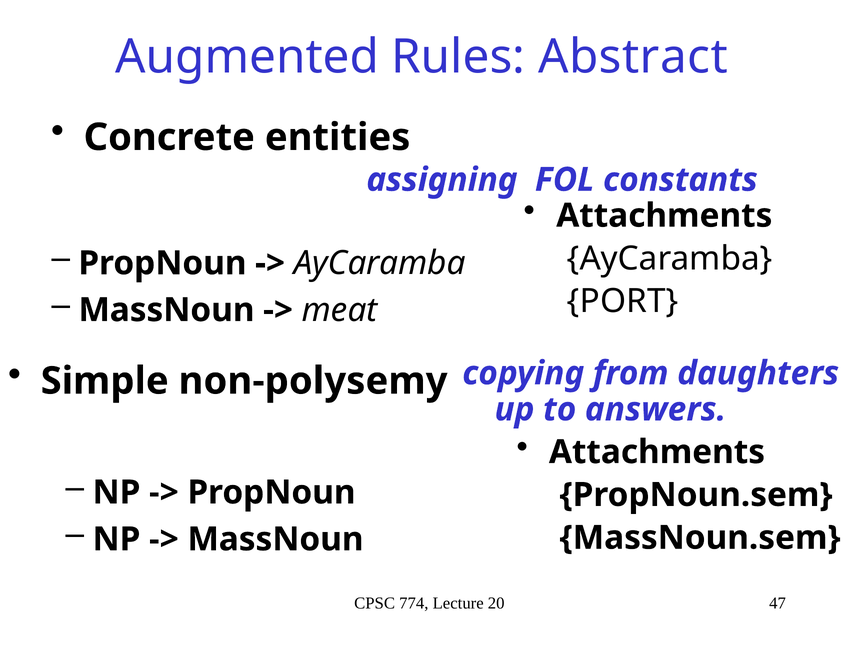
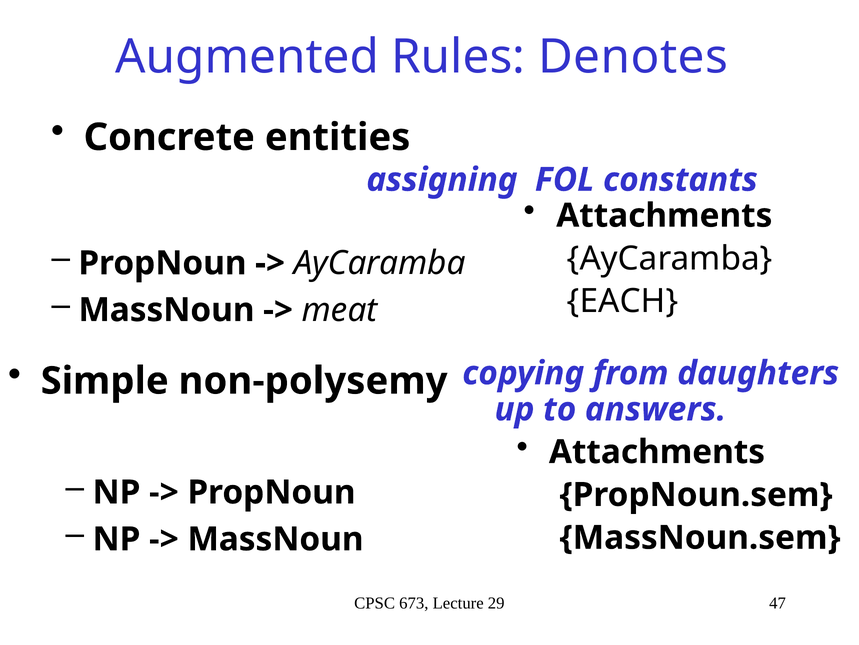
Abstract: Abstract -> Denotes
PORT: PORT -> EACH
774: 774 -> 673
20: 20 -> 29
